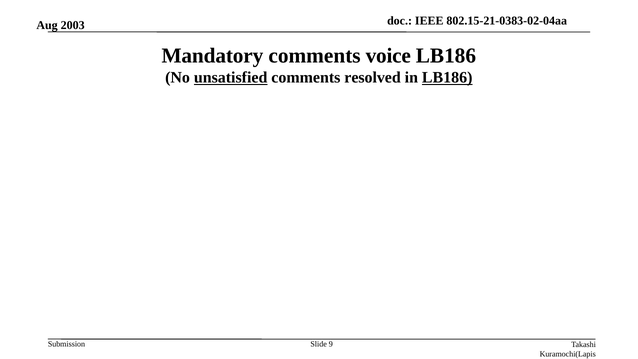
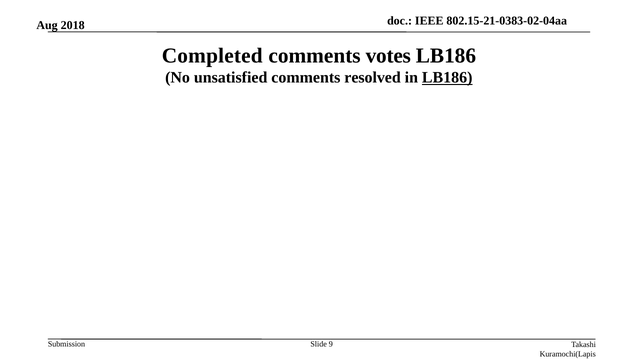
2003: 2003 -> 2018
Mandatory: Mandatory -> Completed
voice: voice -> votes
unsatisfied underline: present -> none
